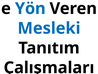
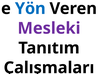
Mesleki colour: blue -> purple
